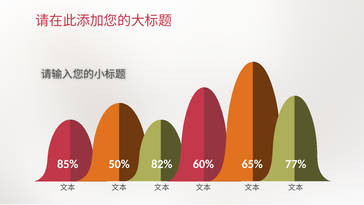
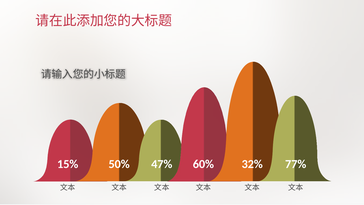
85%: 85% -> 15%
82%: 82% -> 47%
65%: 65% -> 32%
